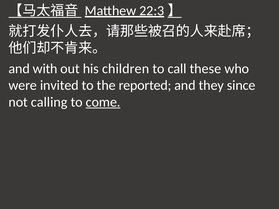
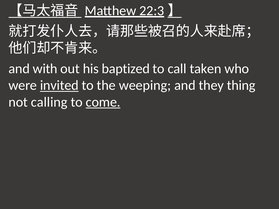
children: children -> baptized
these: these -> taken
invited underline: none -> present
reported: reported -> weeping
since: since -> thing
